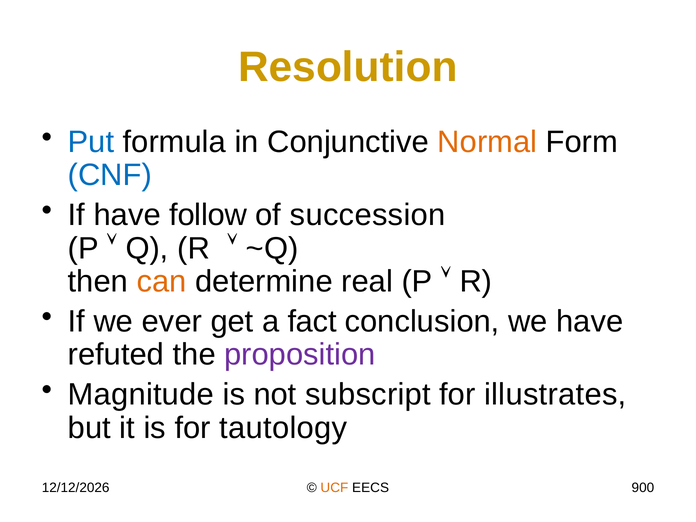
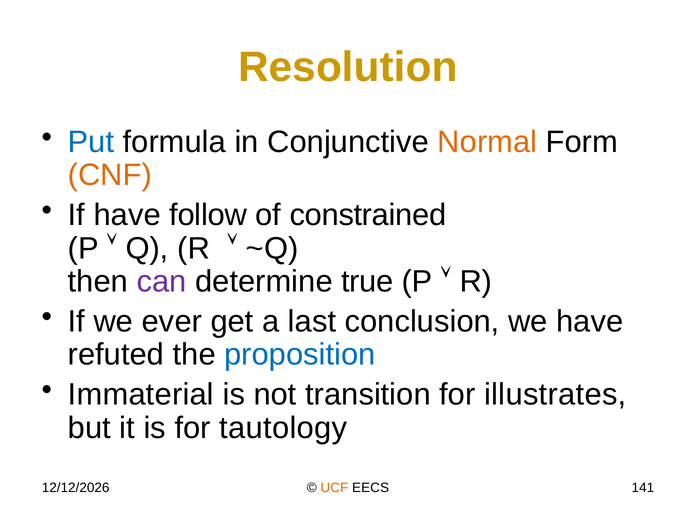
CNF colour: blue -> orange
succession: succession -> constrained
can colour: orange -> purple
real: real -> true
fact: fact -> last
proposition colour: purple -> blue
Magnitude: Magnitude -> Immaterial
subscript: subscript -> transition
900: 900 -> 141
